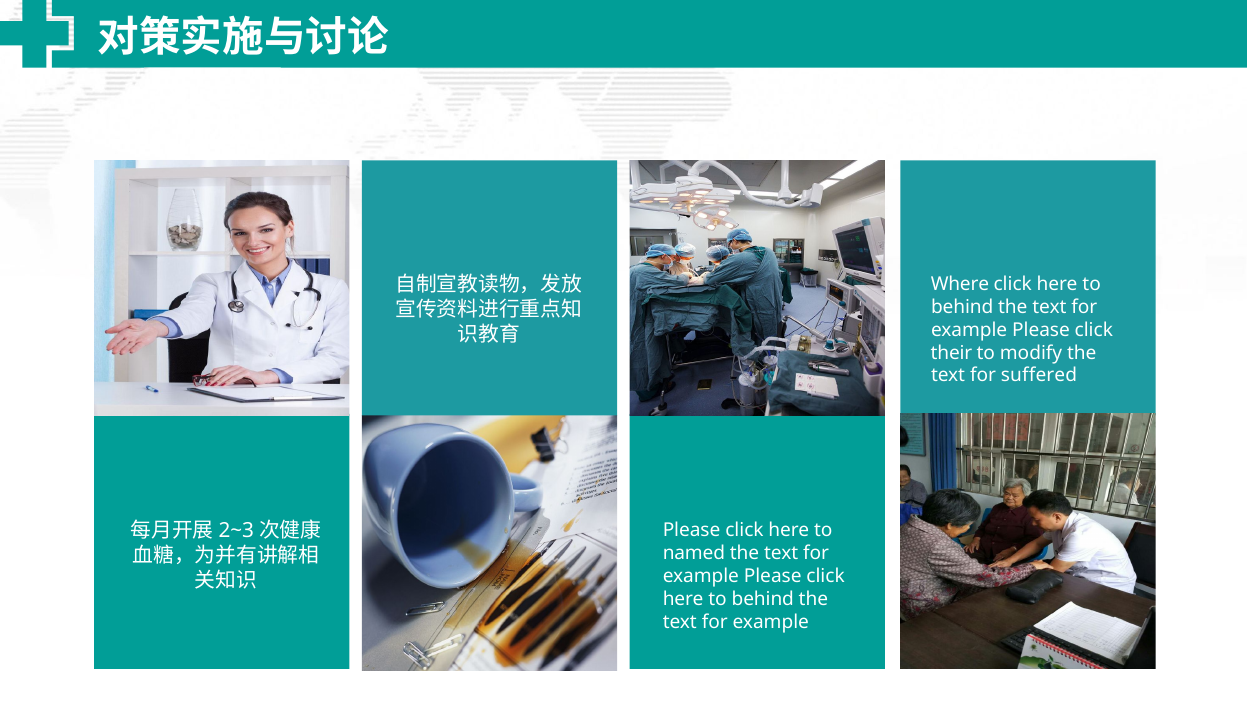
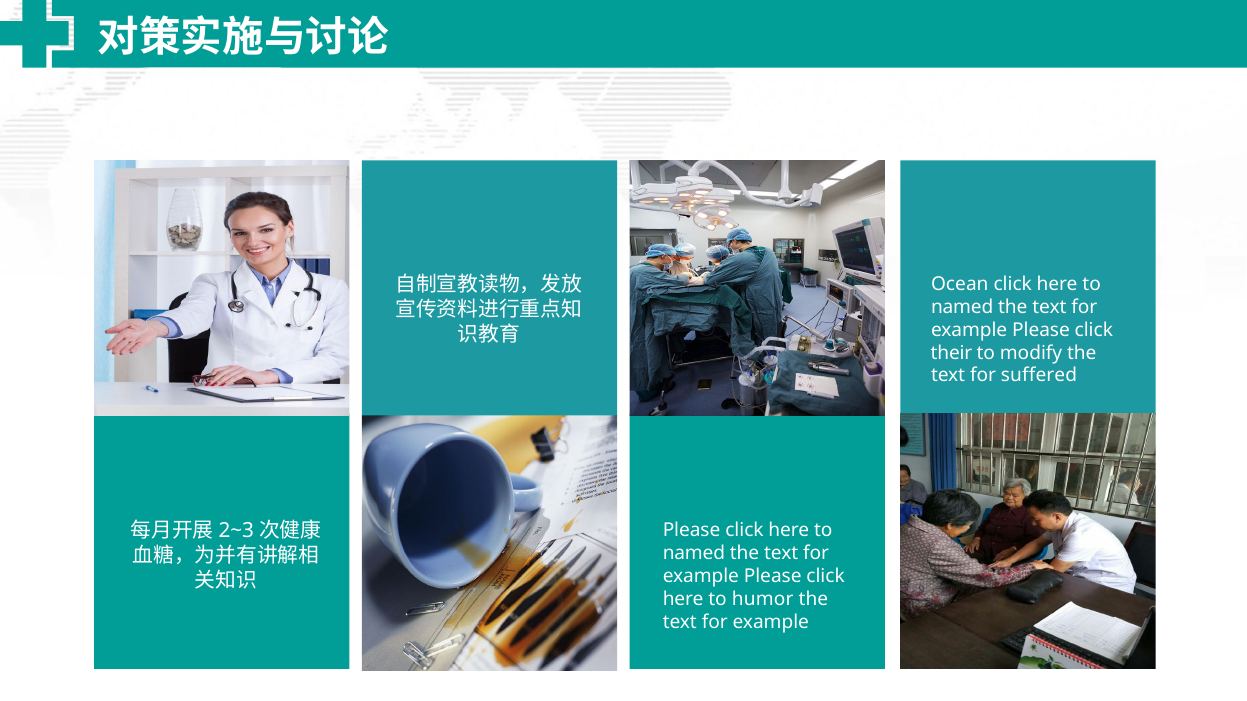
Where: Where -> Ocean
behind at (962, 307): behind -> named
behind at (763, 599): behind -> humor
